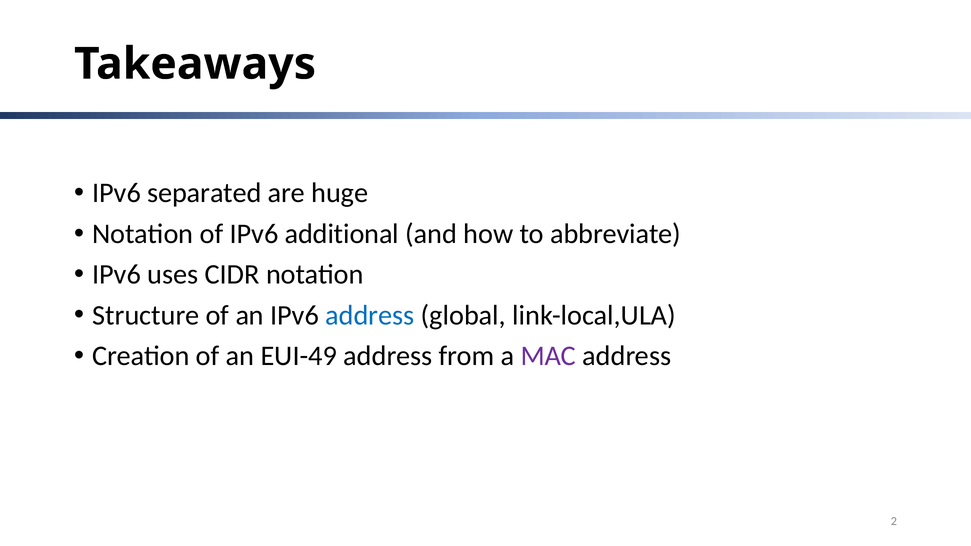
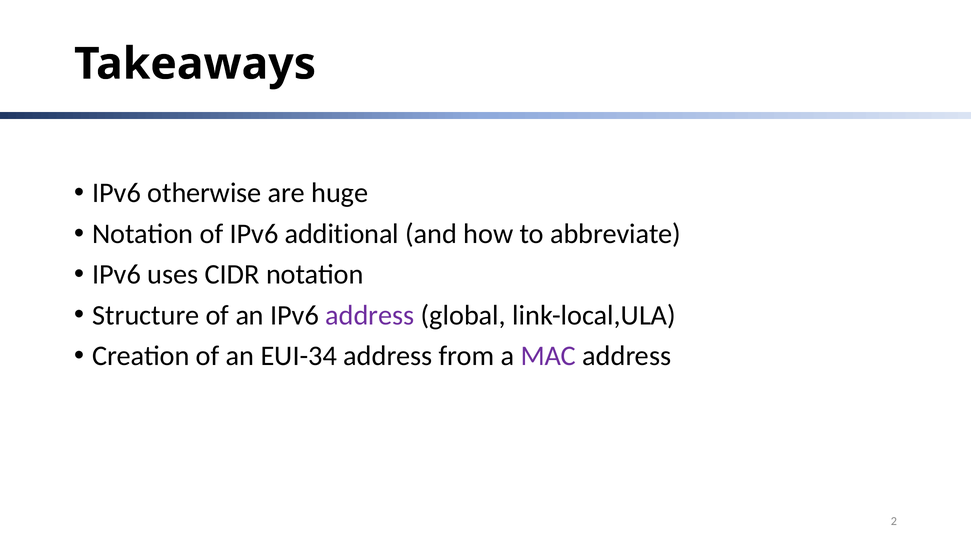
separated: separated -> otherwise
address at (370, 315) colour: blue -> purple
EUI-49: EUI-49 -> EUI-34
